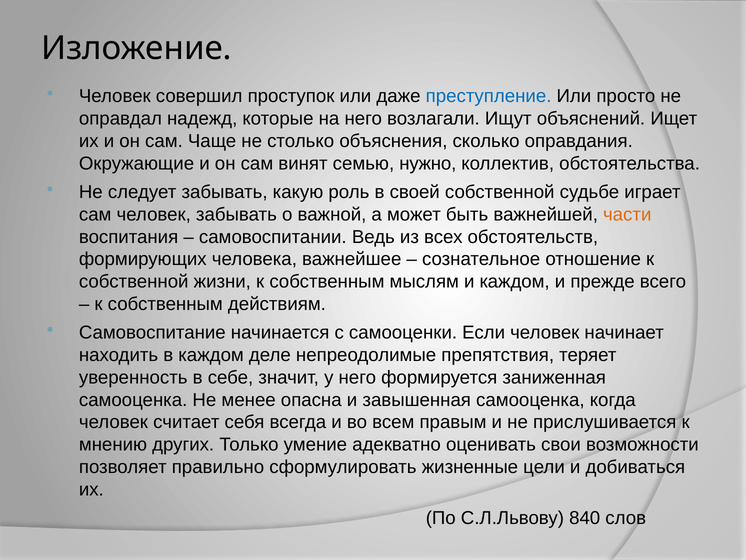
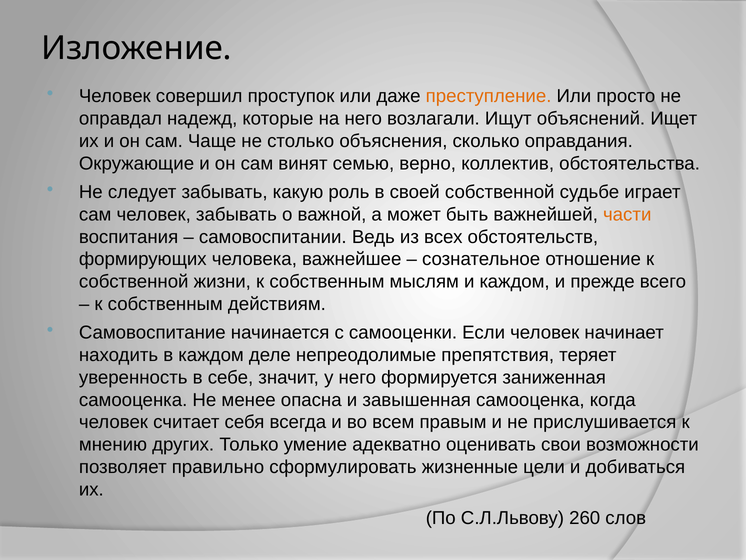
преступление colour: blue -> orange
нужно: нужно -> верно
840: 840 -> 260
